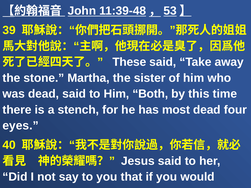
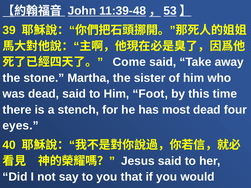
These: These -> Come
Both: Both -> Foot
